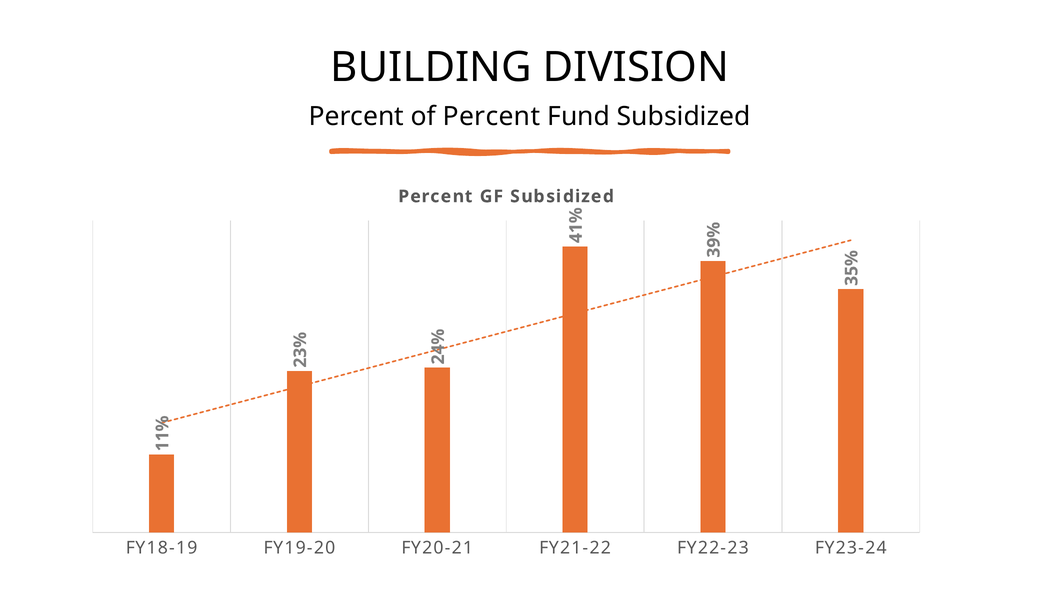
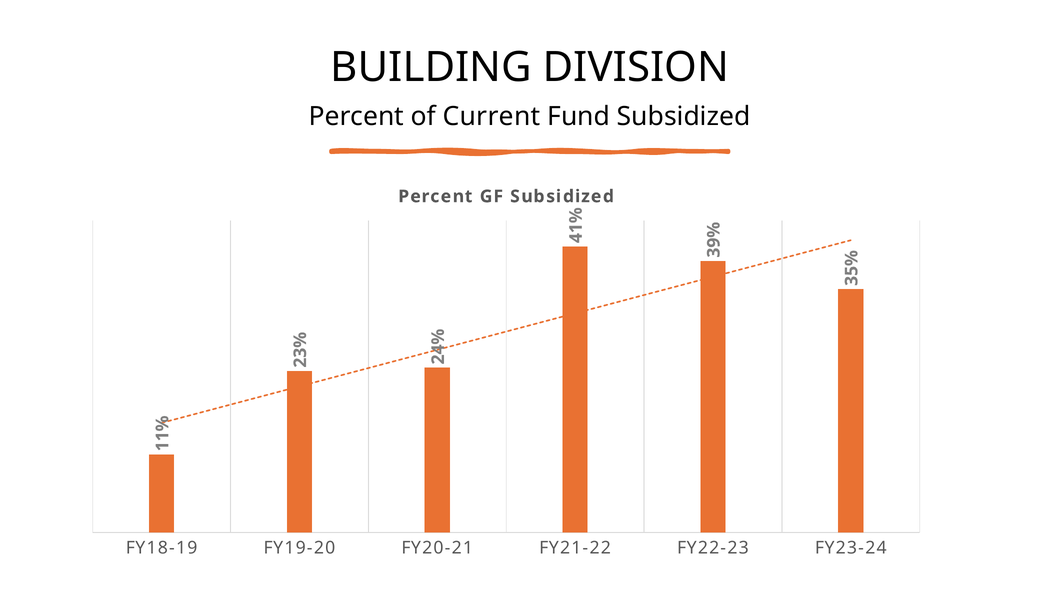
of Percent: Percent -> Current
